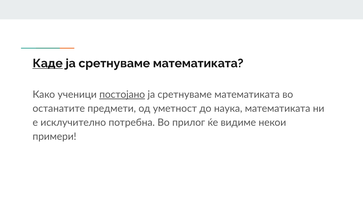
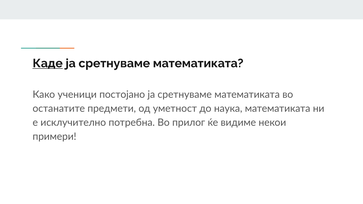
постојано underline: present -> none
